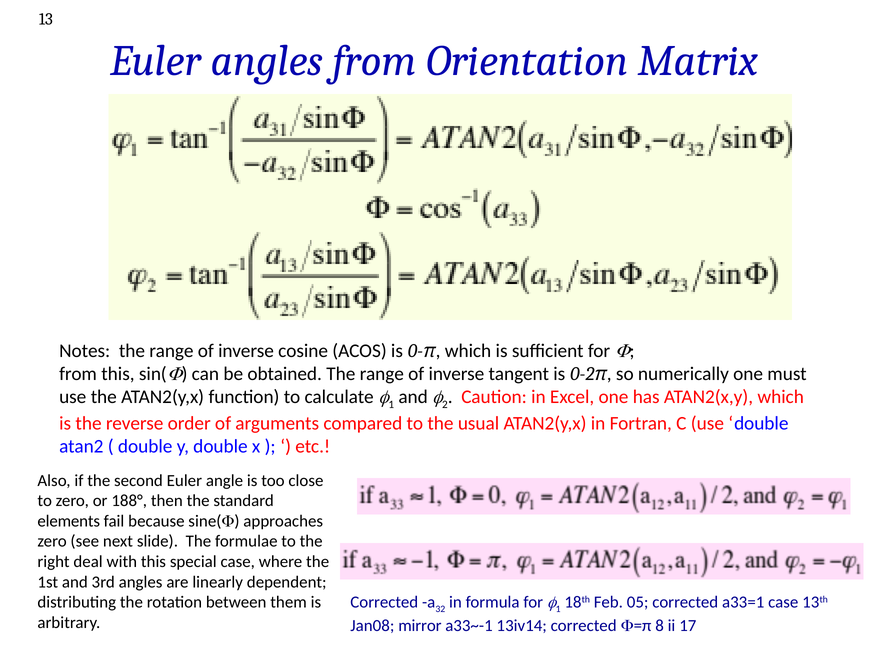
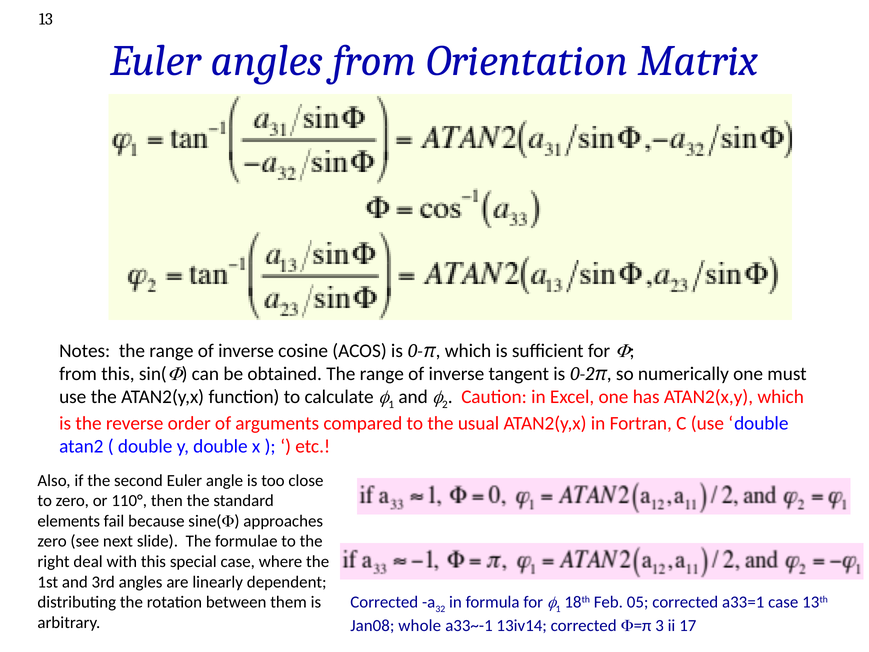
188°: 188° -> 110°
mirror: mirror -> whole
8: 8 -> 3
